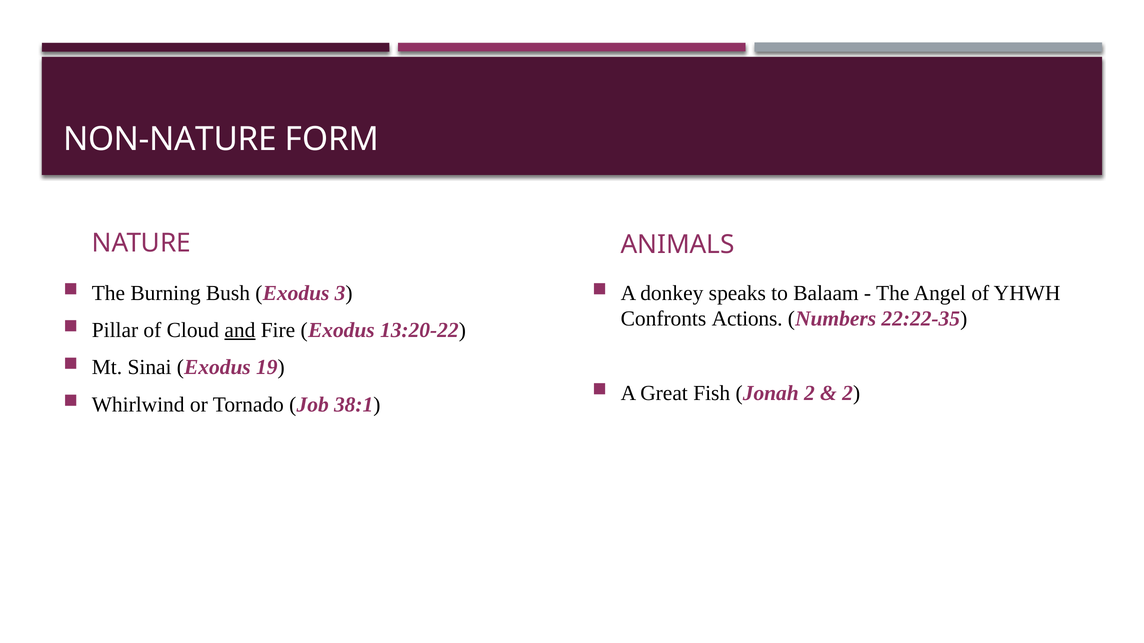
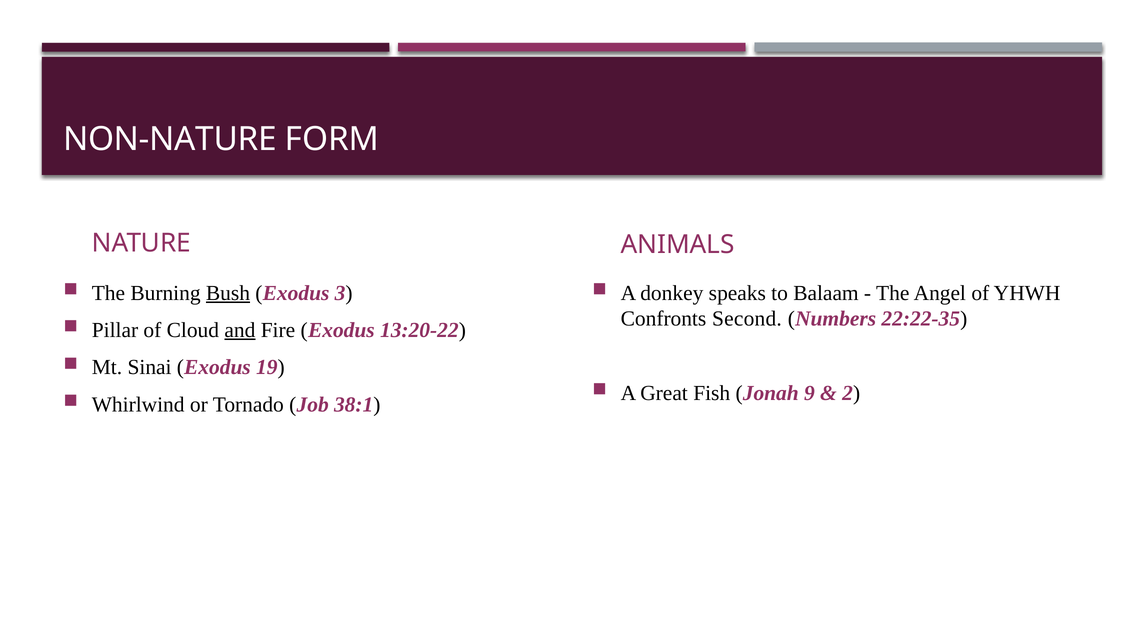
Bush underline: none -> present
Actions: Actions -> Second
Jonah 2: 2 -> 9
